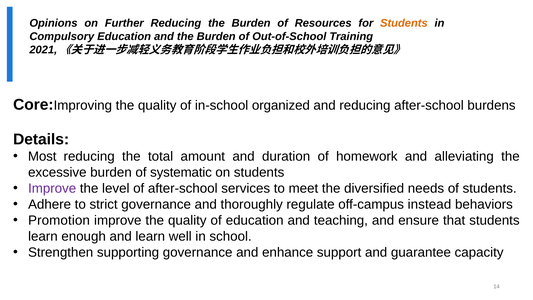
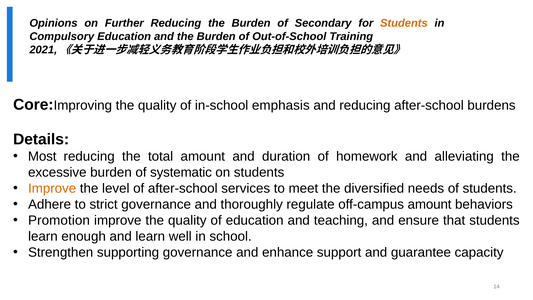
Resources: Resources -> Secondary
organized: organized -> emphasis
Improve at (52, 188) colour: purple -> orange
off-campus instead: instead -> amount
